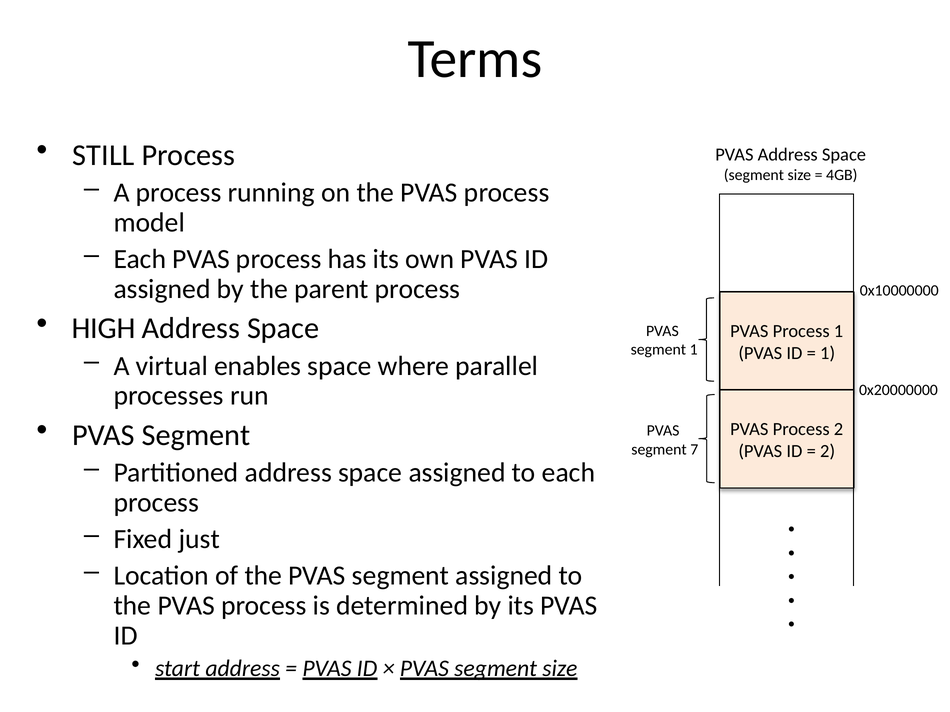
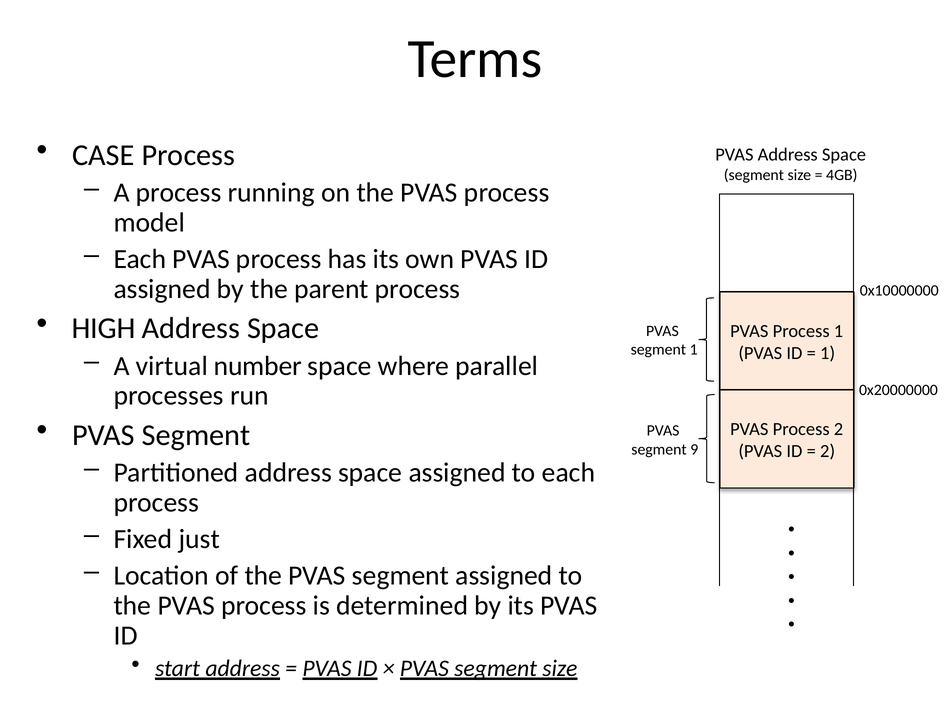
STILL: STILL -> CASE
enables: enables -> number
7: 7 -> 9
